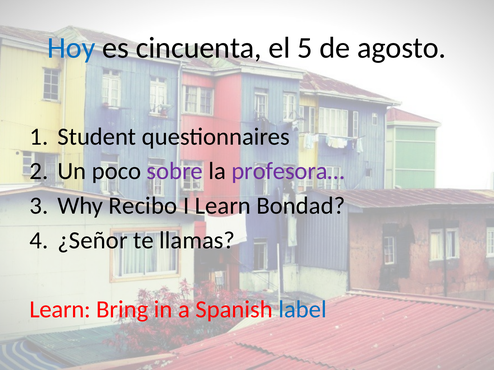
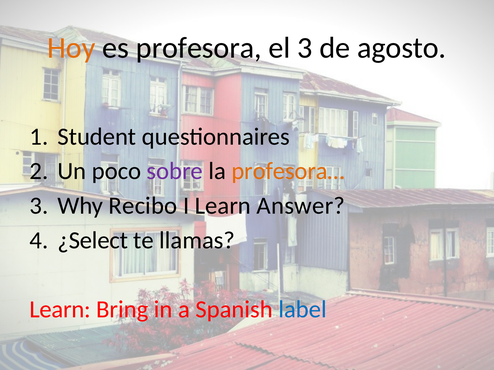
Hoy colour: blue -> orange
cincuenta: cincuenta -> profesora
el 5: 5 -> 3
profesora… colour: purple -> orange
Bondad: Bondad -> Answer
¿Señor: ¿Señor -> ¿Select
